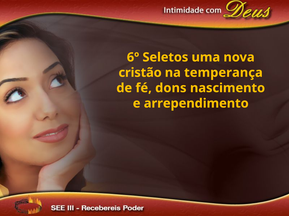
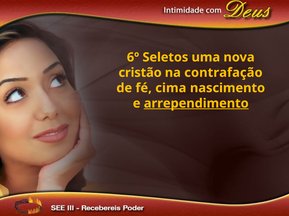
temperança: temperança -> contrafação
dons: dons -> cima
arrependimento underline: none -> present
